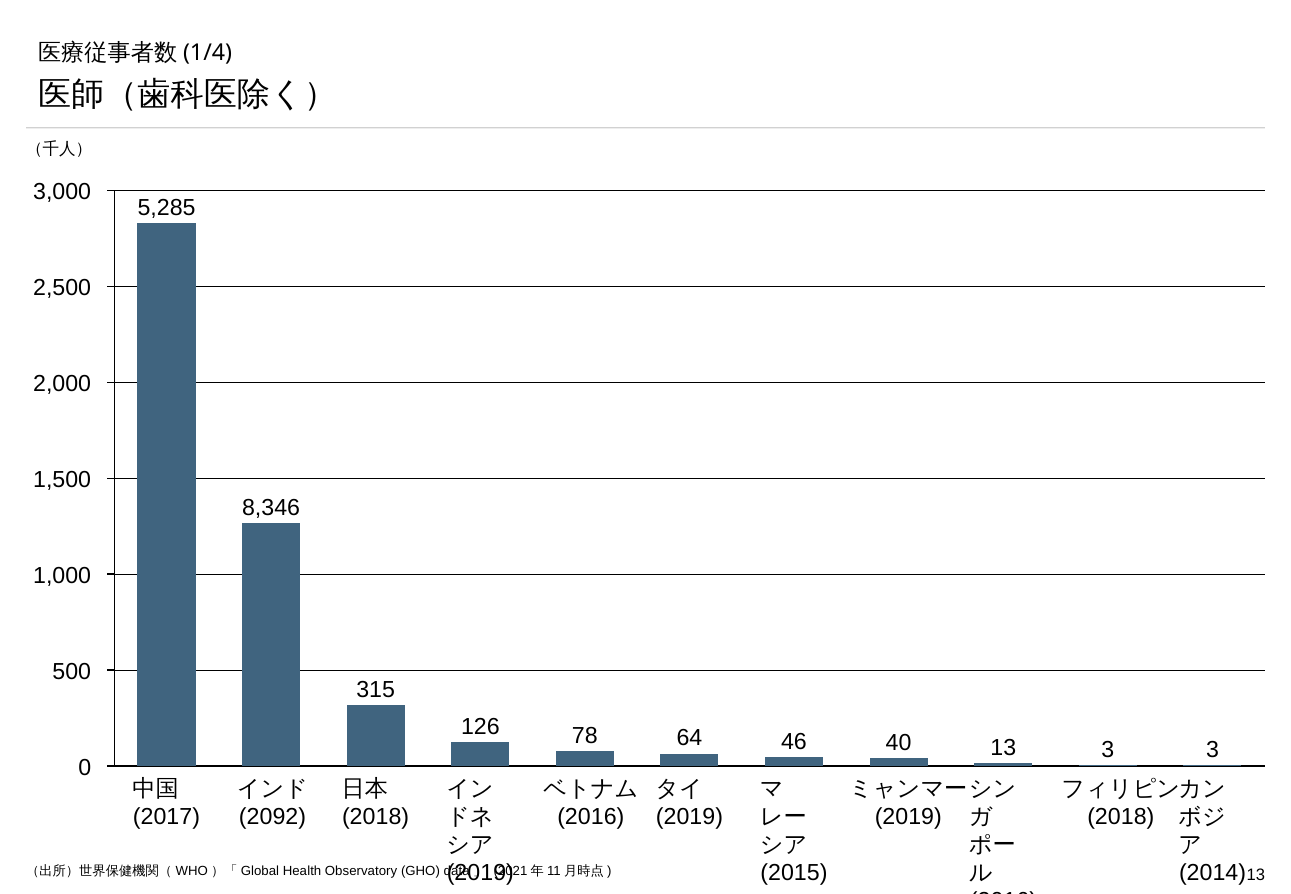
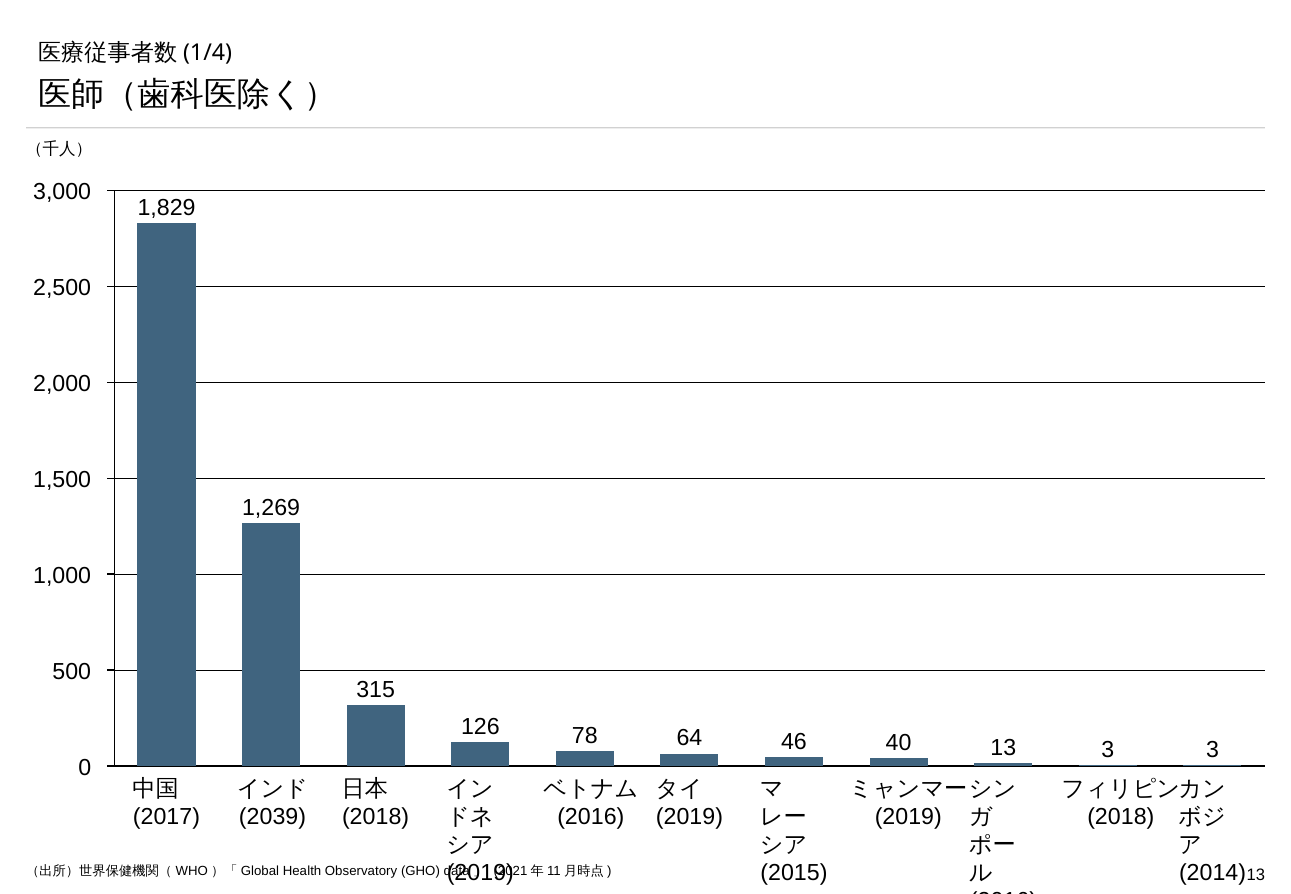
5,285: 5,285 -> 1,829
8,346: 8,346 -> 1,269
2092: 2092 -> 2039
